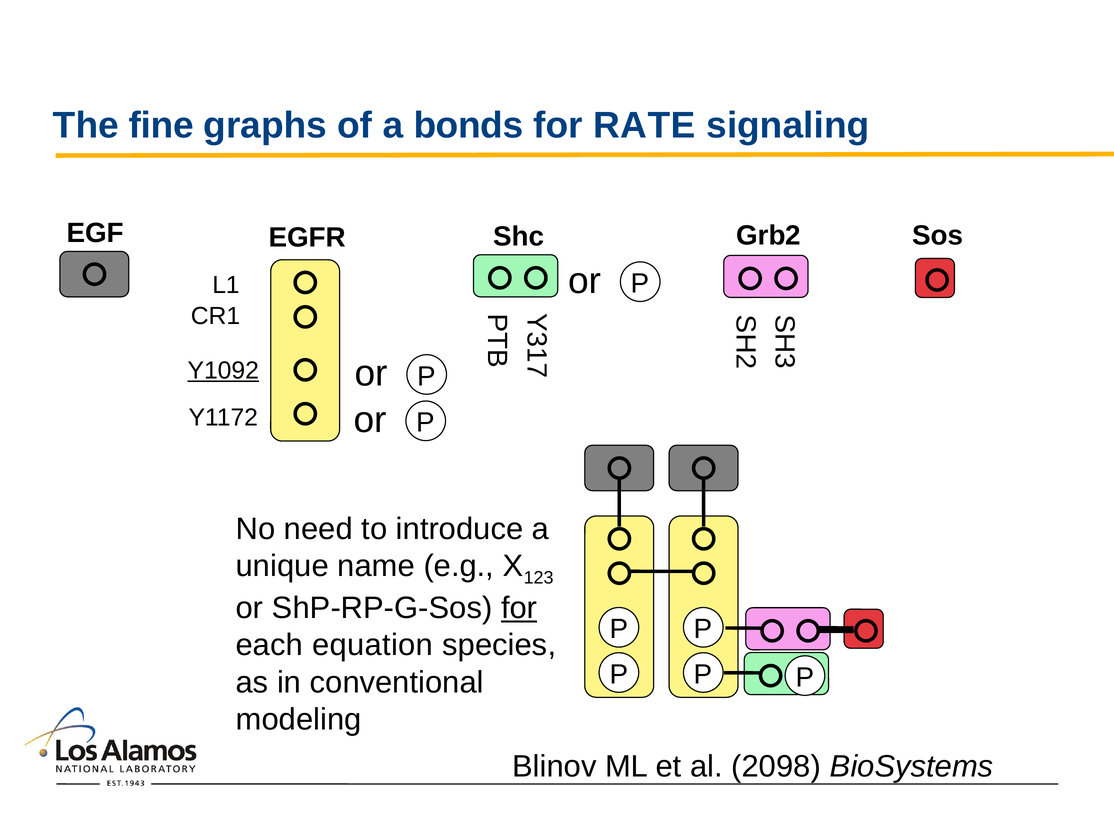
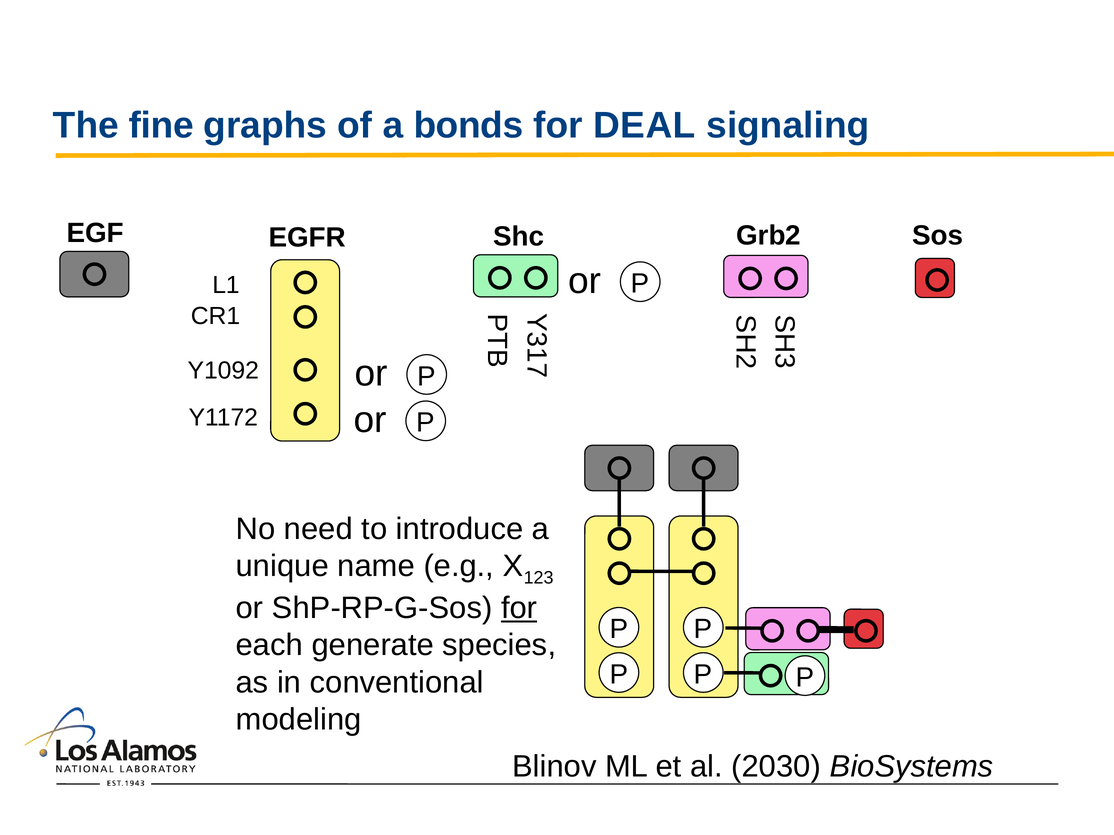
RATE: RATE -> DEAL
Y1092 underline: present -> none
equation: equation -> generate
2098: 2098 -> 2030
